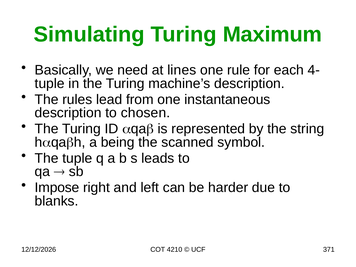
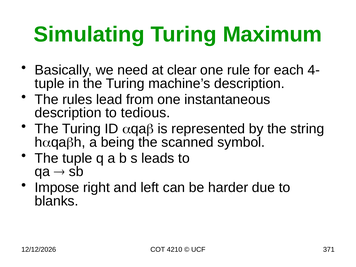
lines: lines -> clear
chosen: chosen -> tedious
